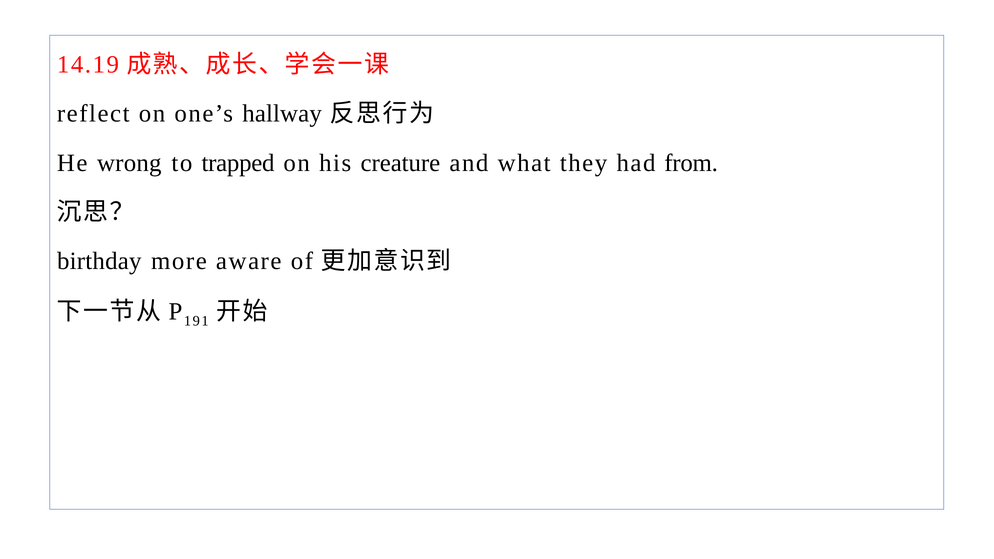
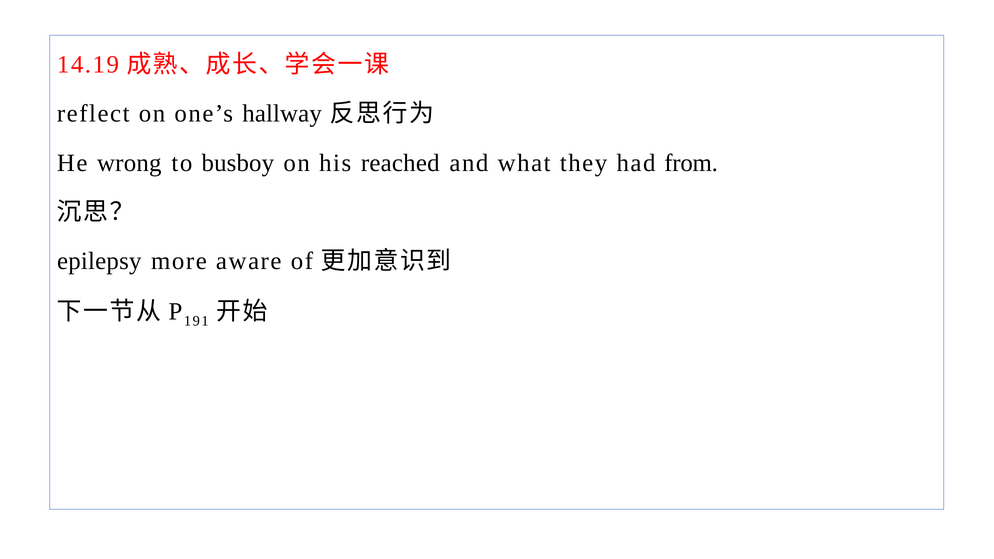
trapped: trapped -> busboy
creature: creature -> reached
birthday: birthday -> epilepsy
